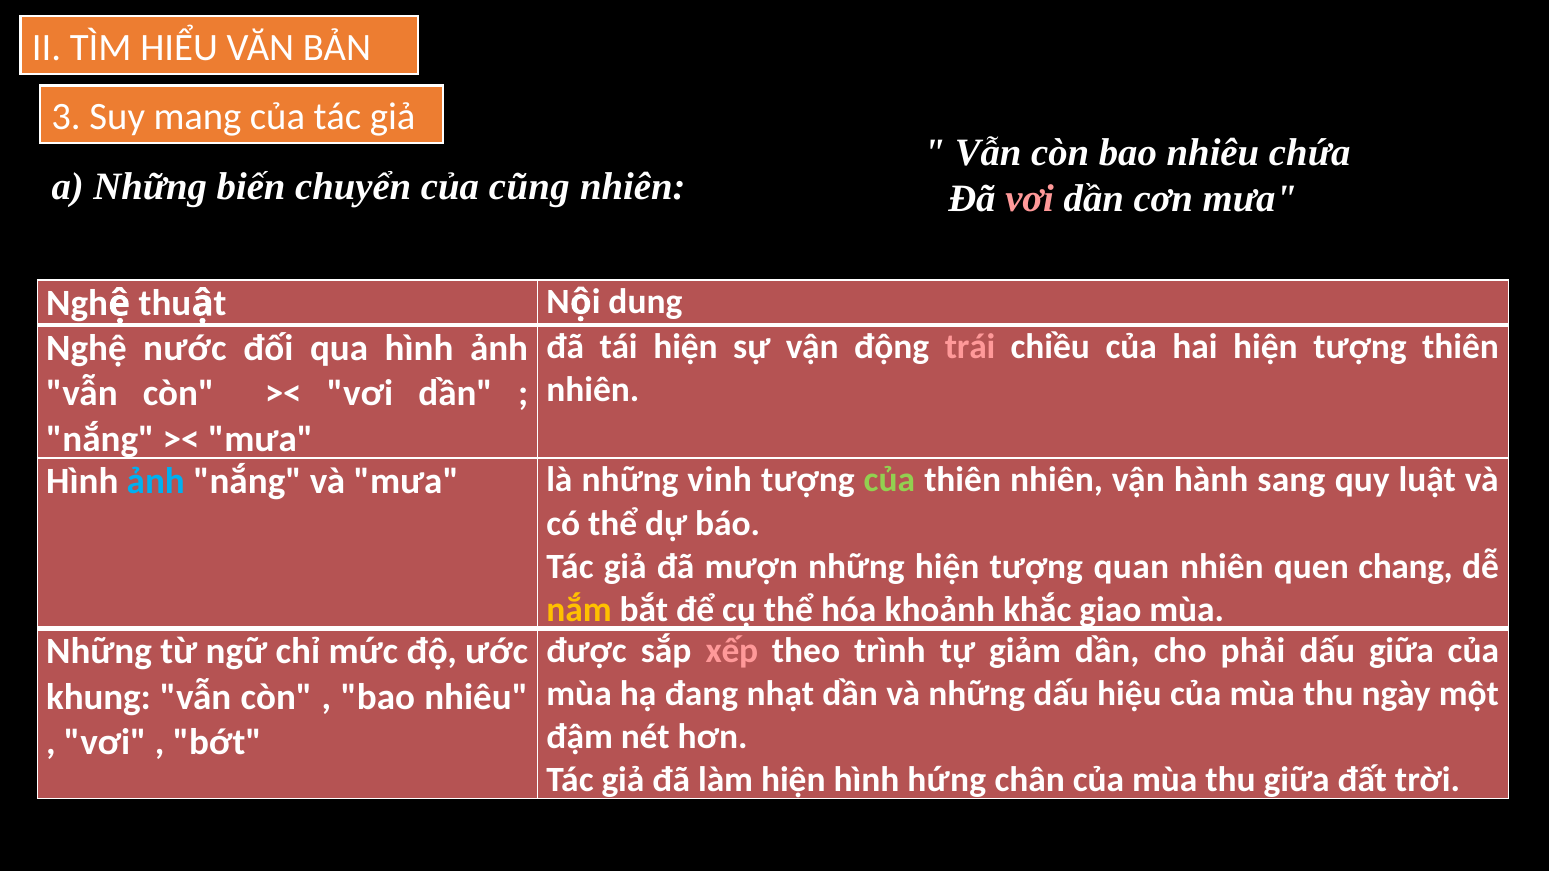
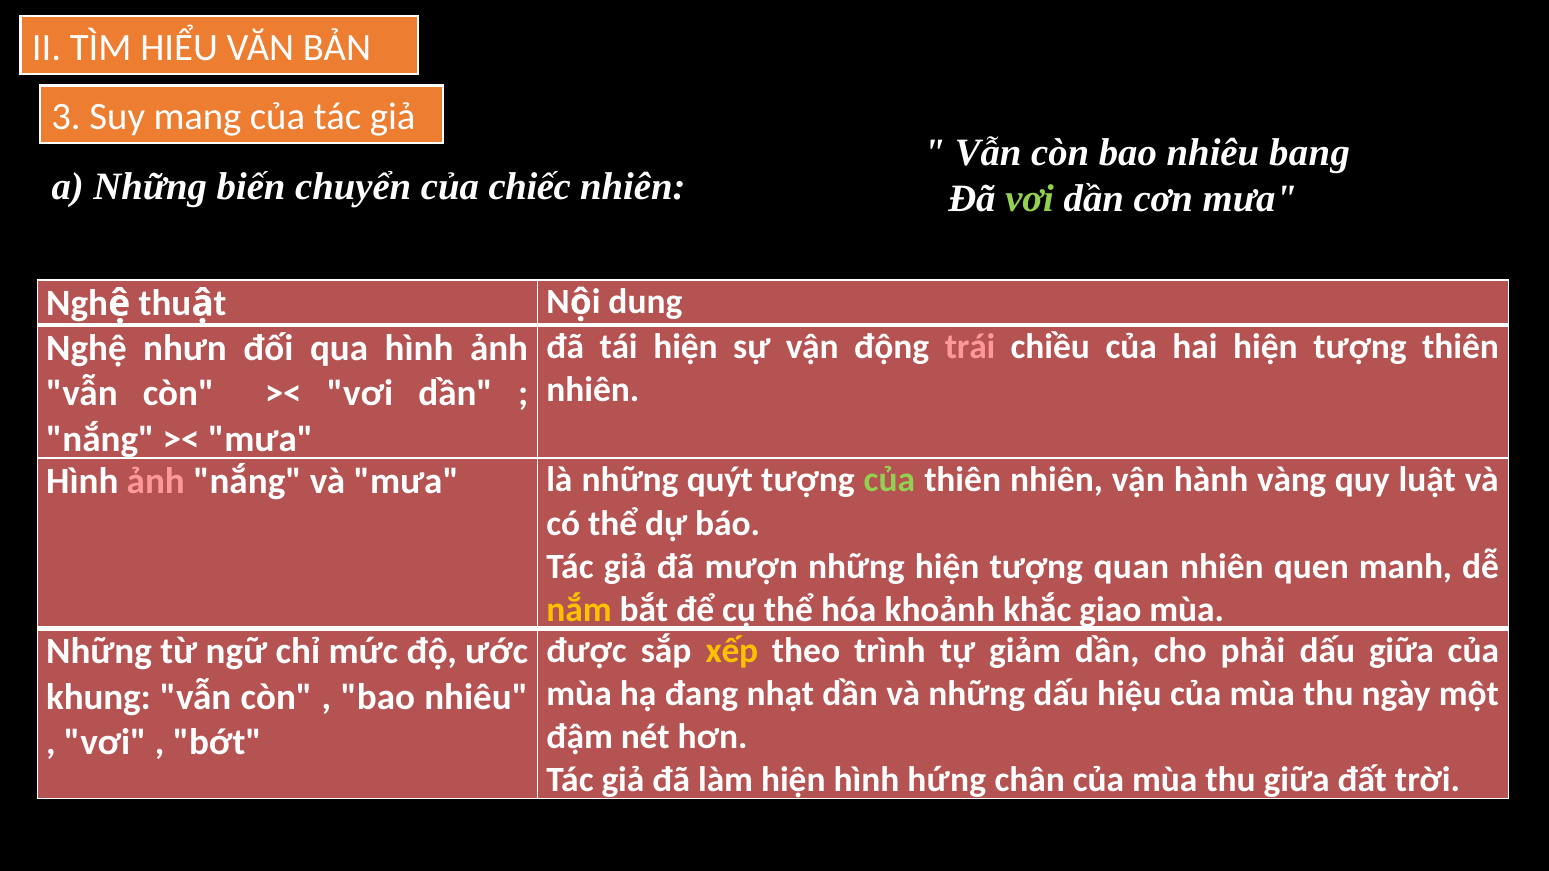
chứa: chứa -> bang
cũng: cũng -> chiếc
vơi at (1030, 199) colour: pink -> light green
nước: nước -> nhưn
ảnh at (156, 482) colour: light blue -> pink
vinh: vinh -> quýt
sang: sang -> vàng
chang: chang -> manh
xếp colour: pink -> yellow
